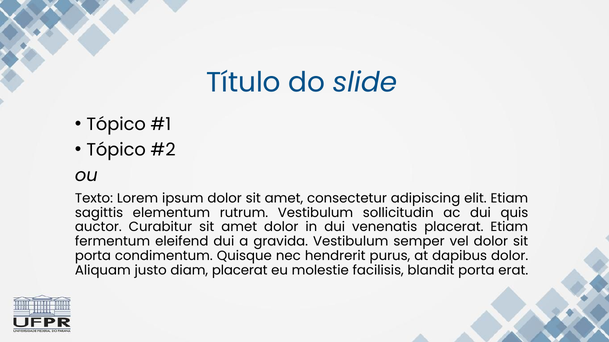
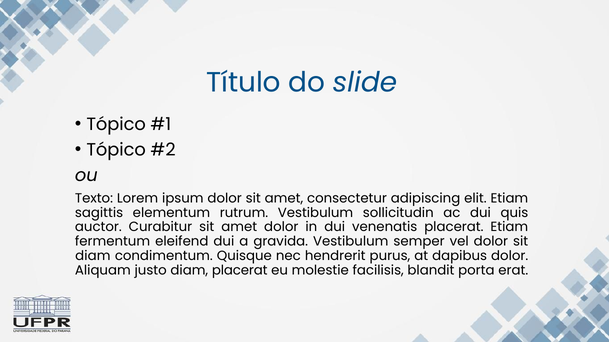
porta at (93, 256): porta -> diam
